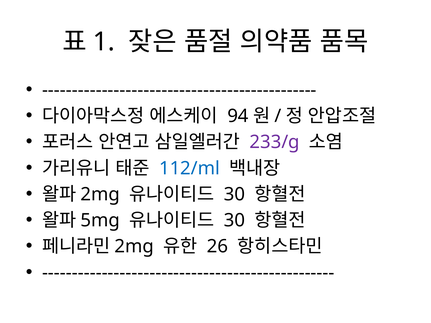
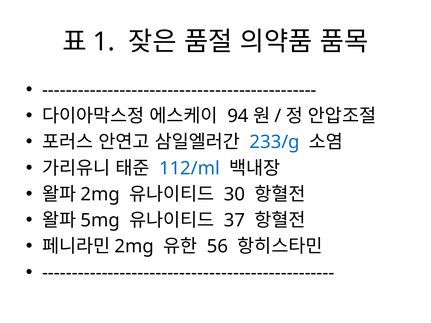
233/g colour: purple -> blue
30 at (235, 221): 30 -> 37
26: 26 -> 56
